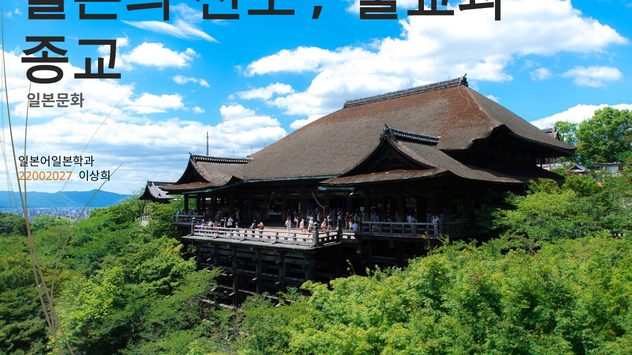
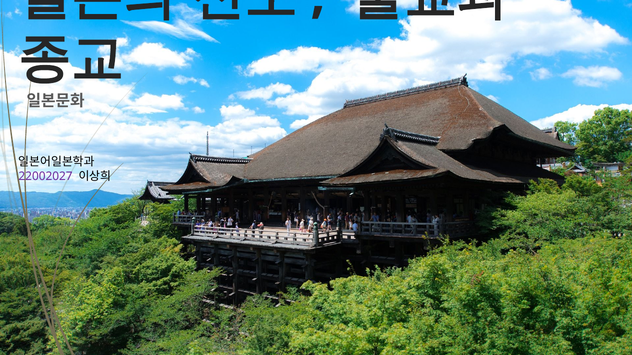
22002027 colour: orange -> purple
